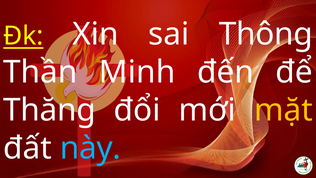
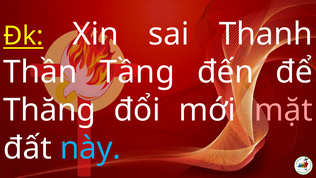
Thông: Thông -> Thanh
Minh: Minh -> Tầng
mặt colour: yellow -> pink
